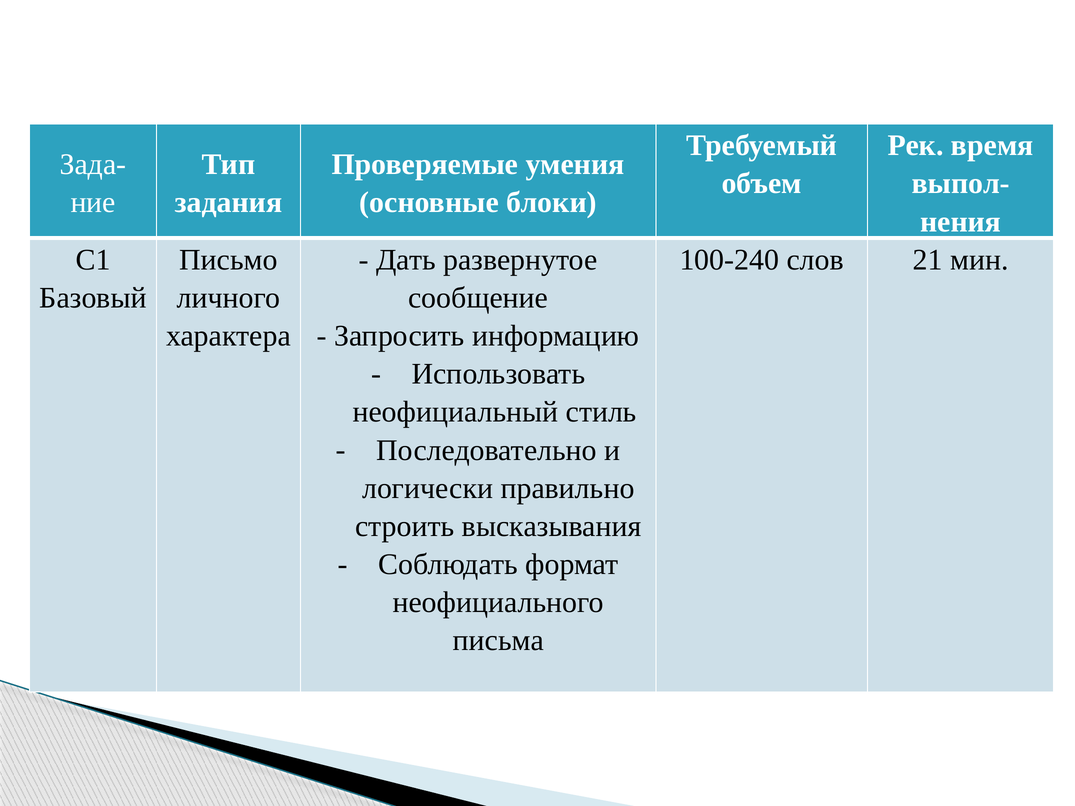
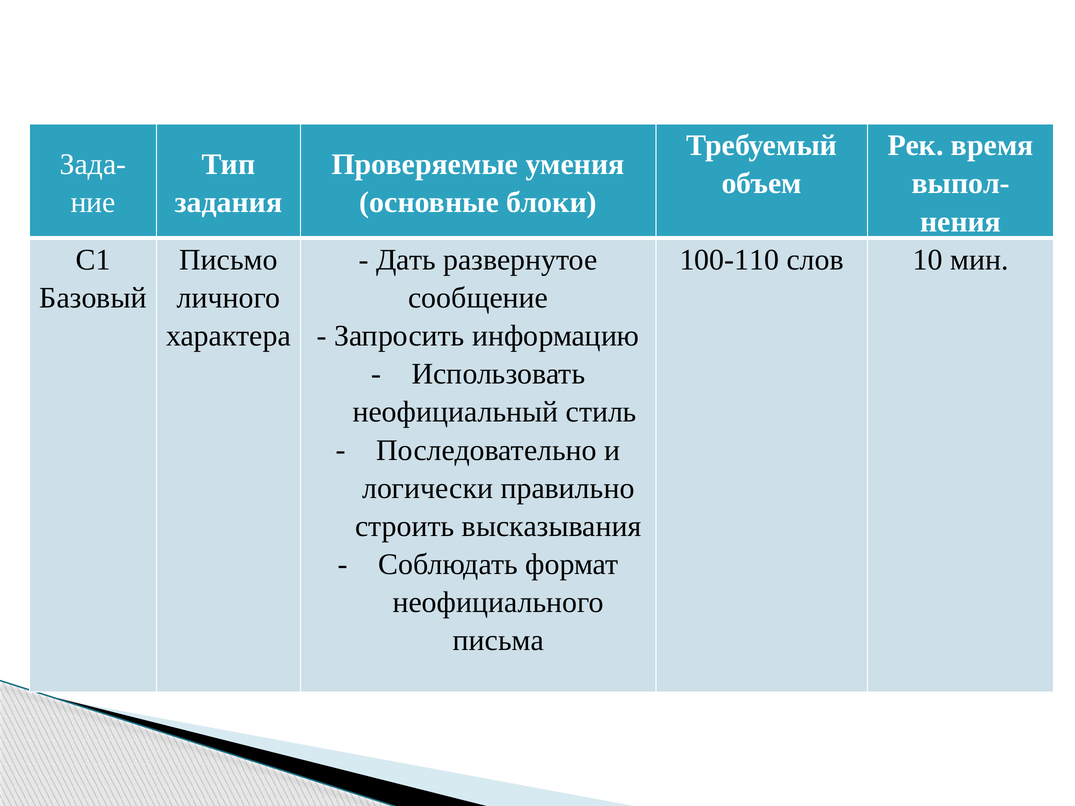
100-240: 100-240 -> 100-110
21: 21 -> 10
